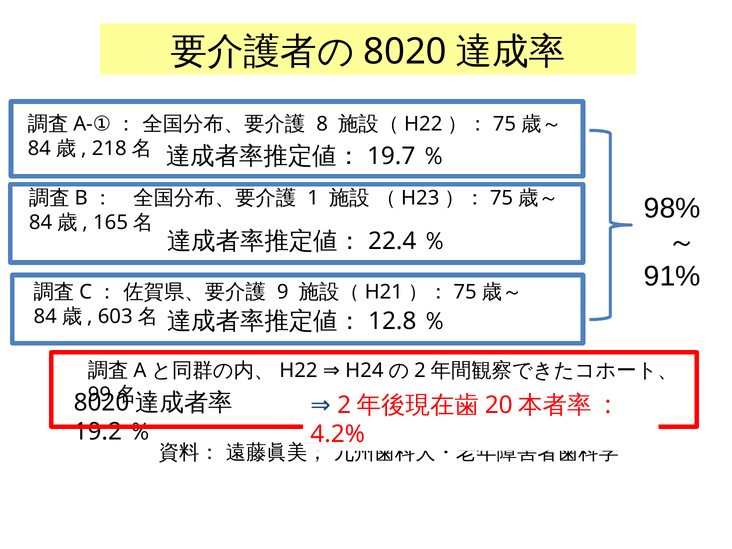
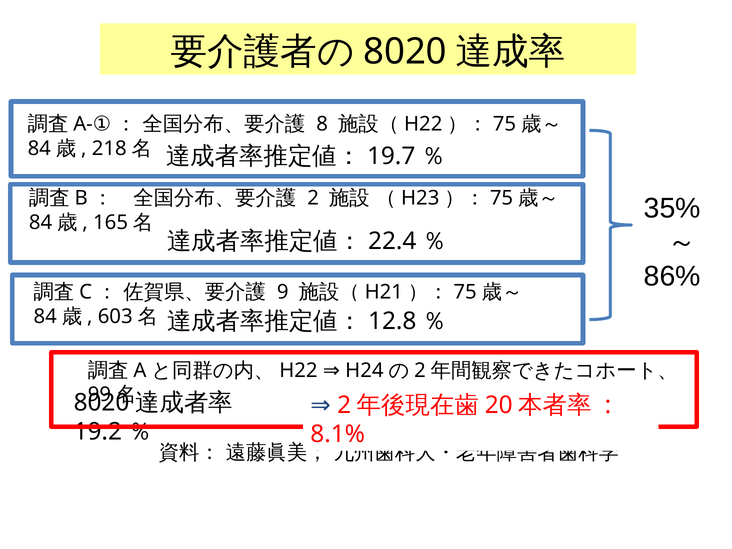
1 at (313, 198): 1 -> 2
98%: 98% -> 35%
91%: 91% -> 86%
4.2%: 4.2% -> 8.1%
